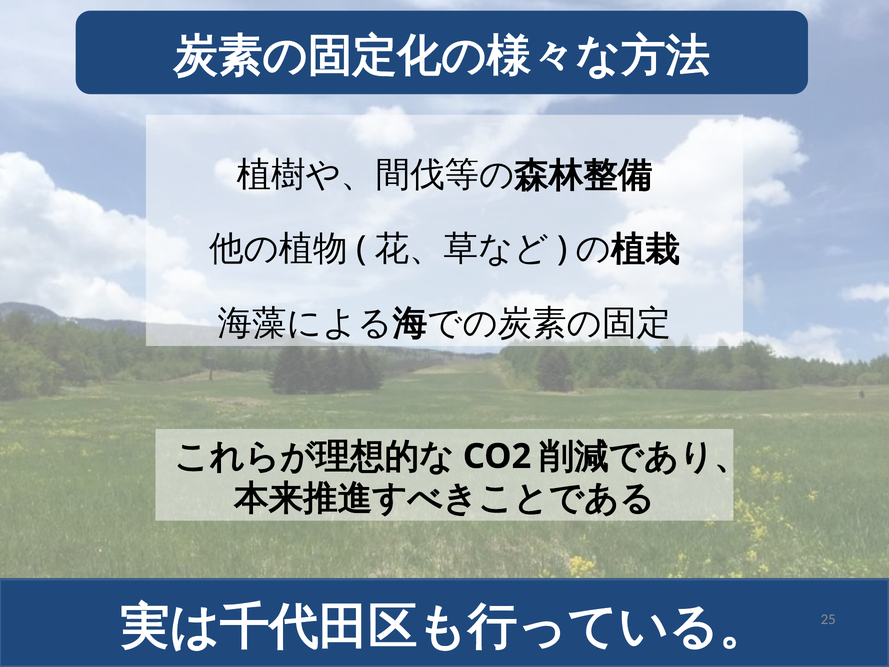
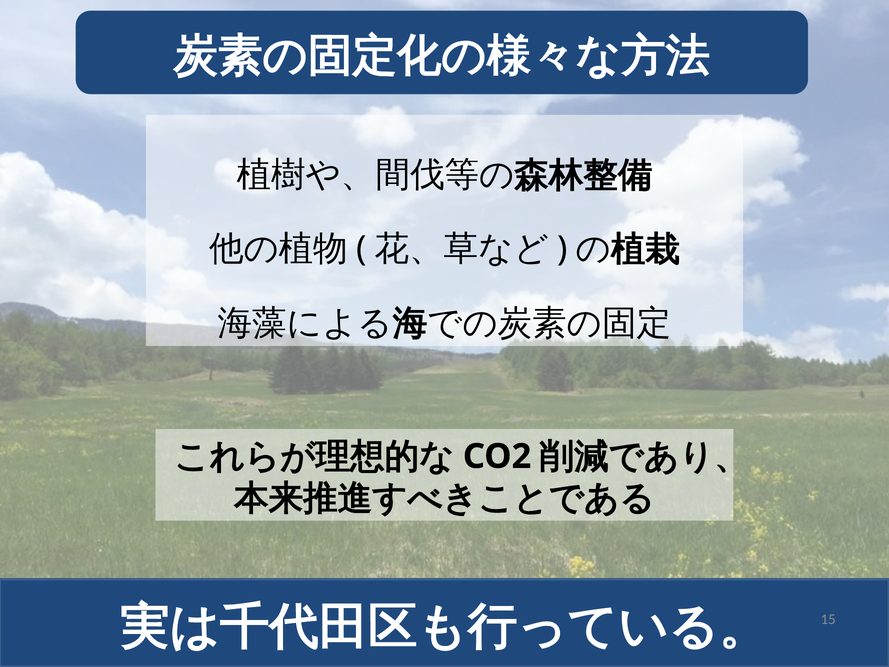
25: 25 -> 15
